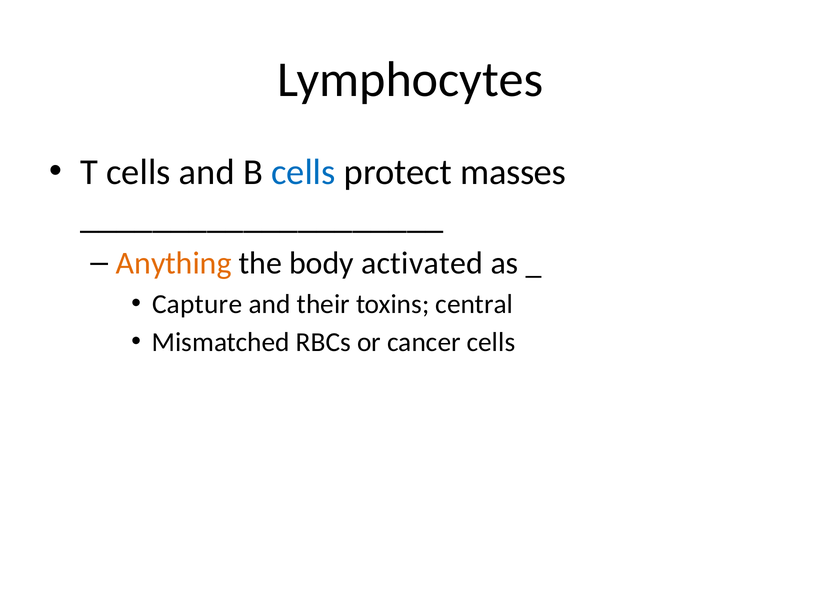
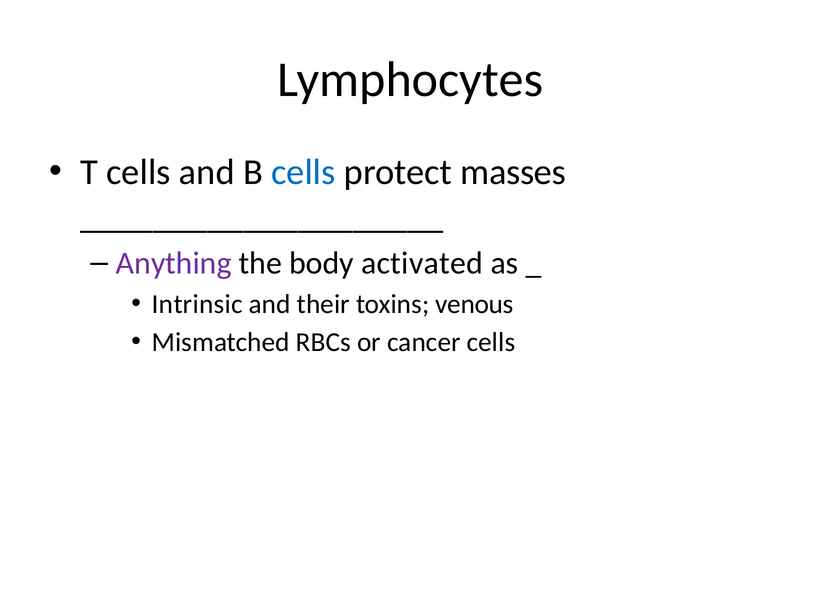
Anything colour: orange -> purple
Capture: Capture -> Intrinsic
central: central -> venous
